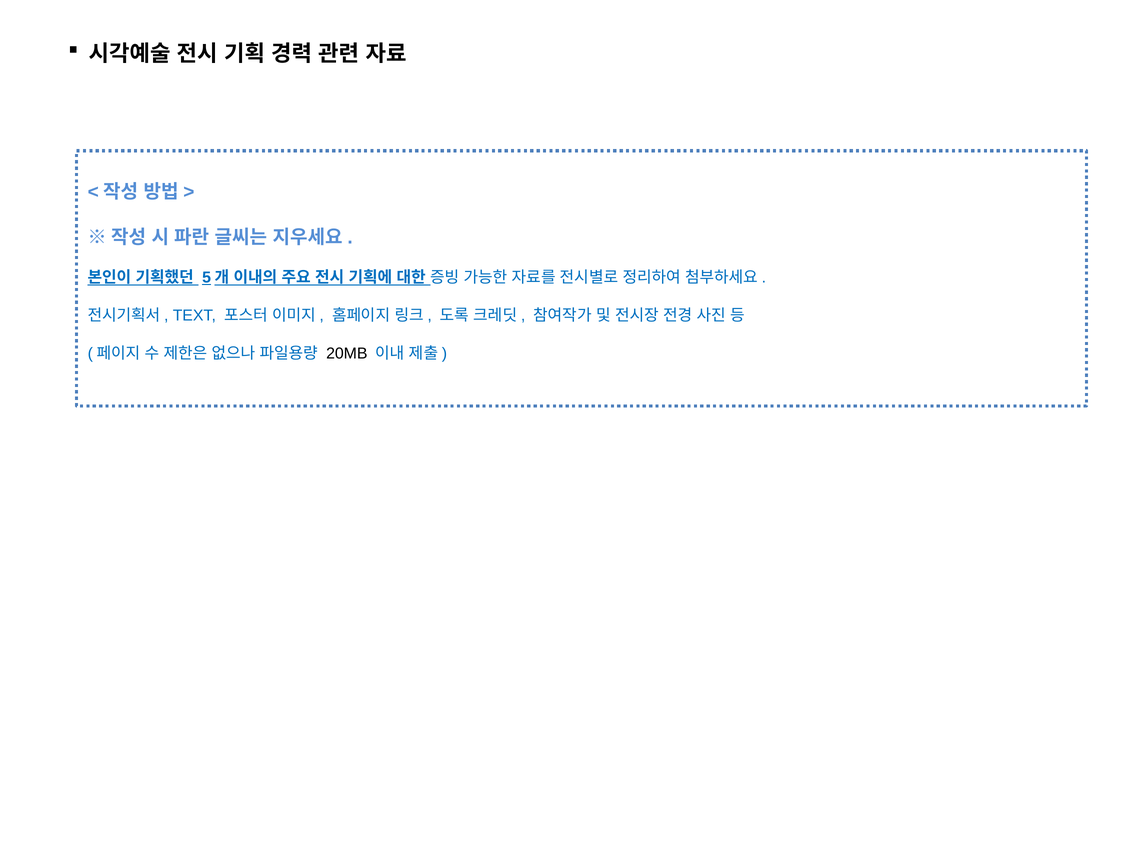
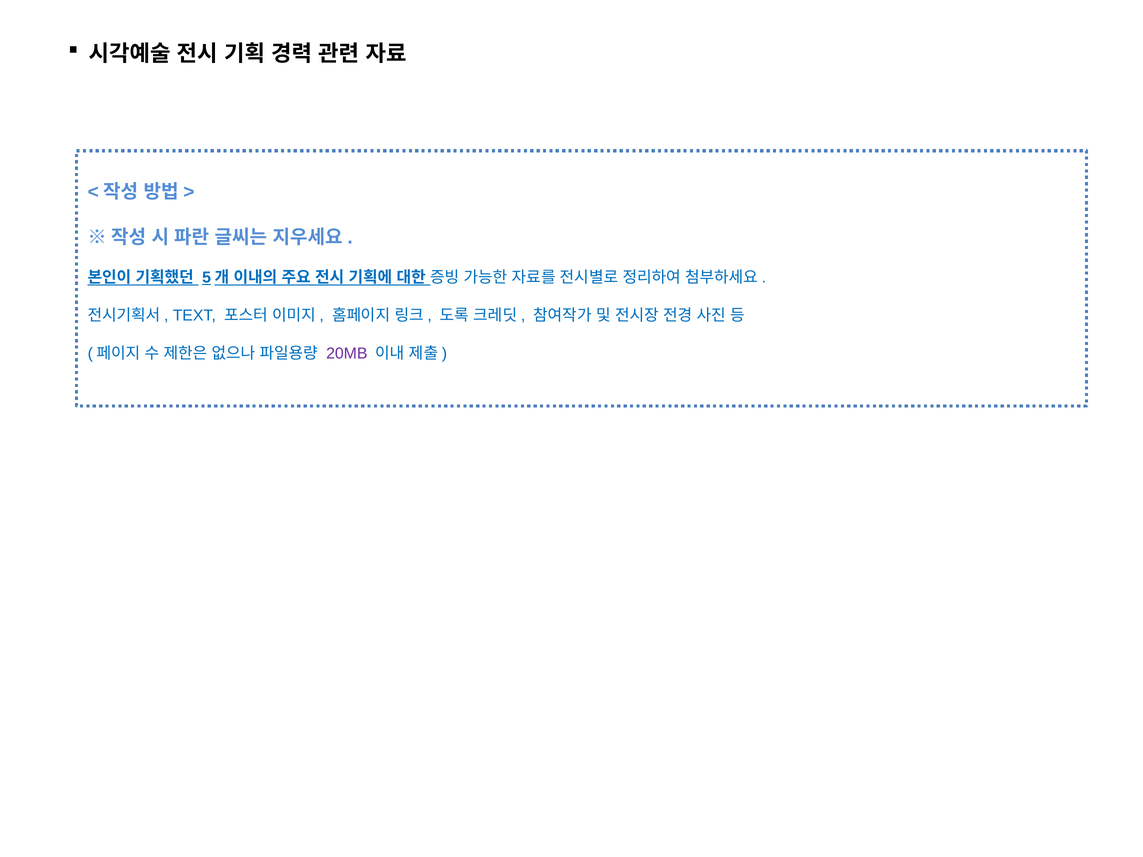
20MB colour: black -> purple
